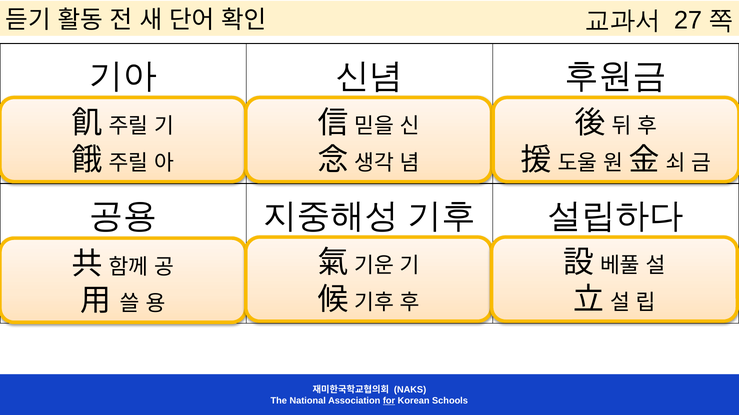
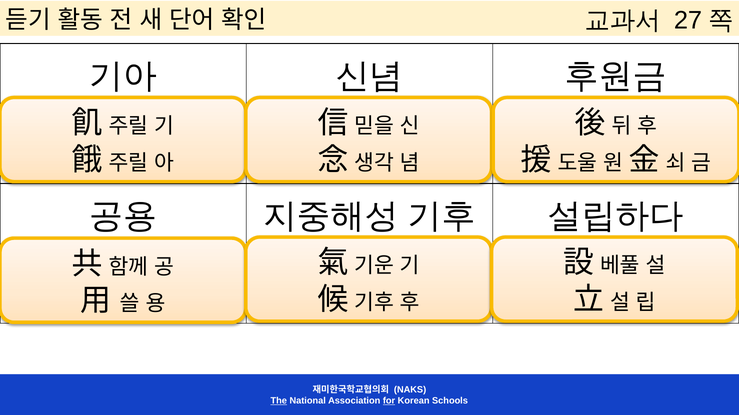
The underline: none -> present
